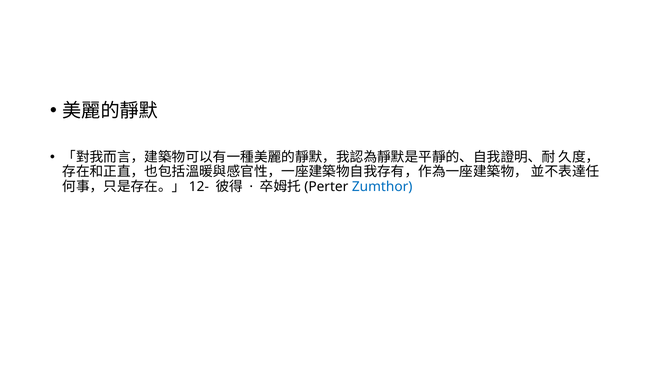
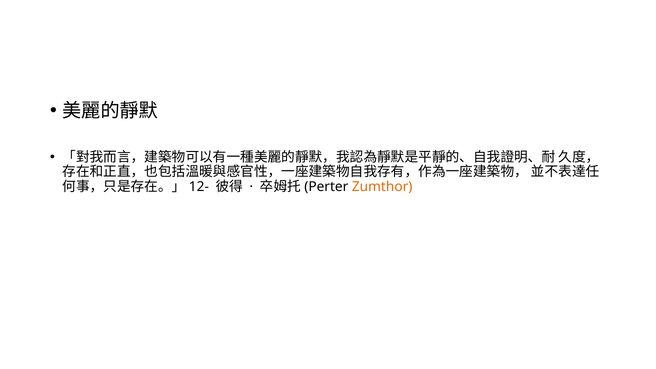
Zumthor colour: blue -> orange
